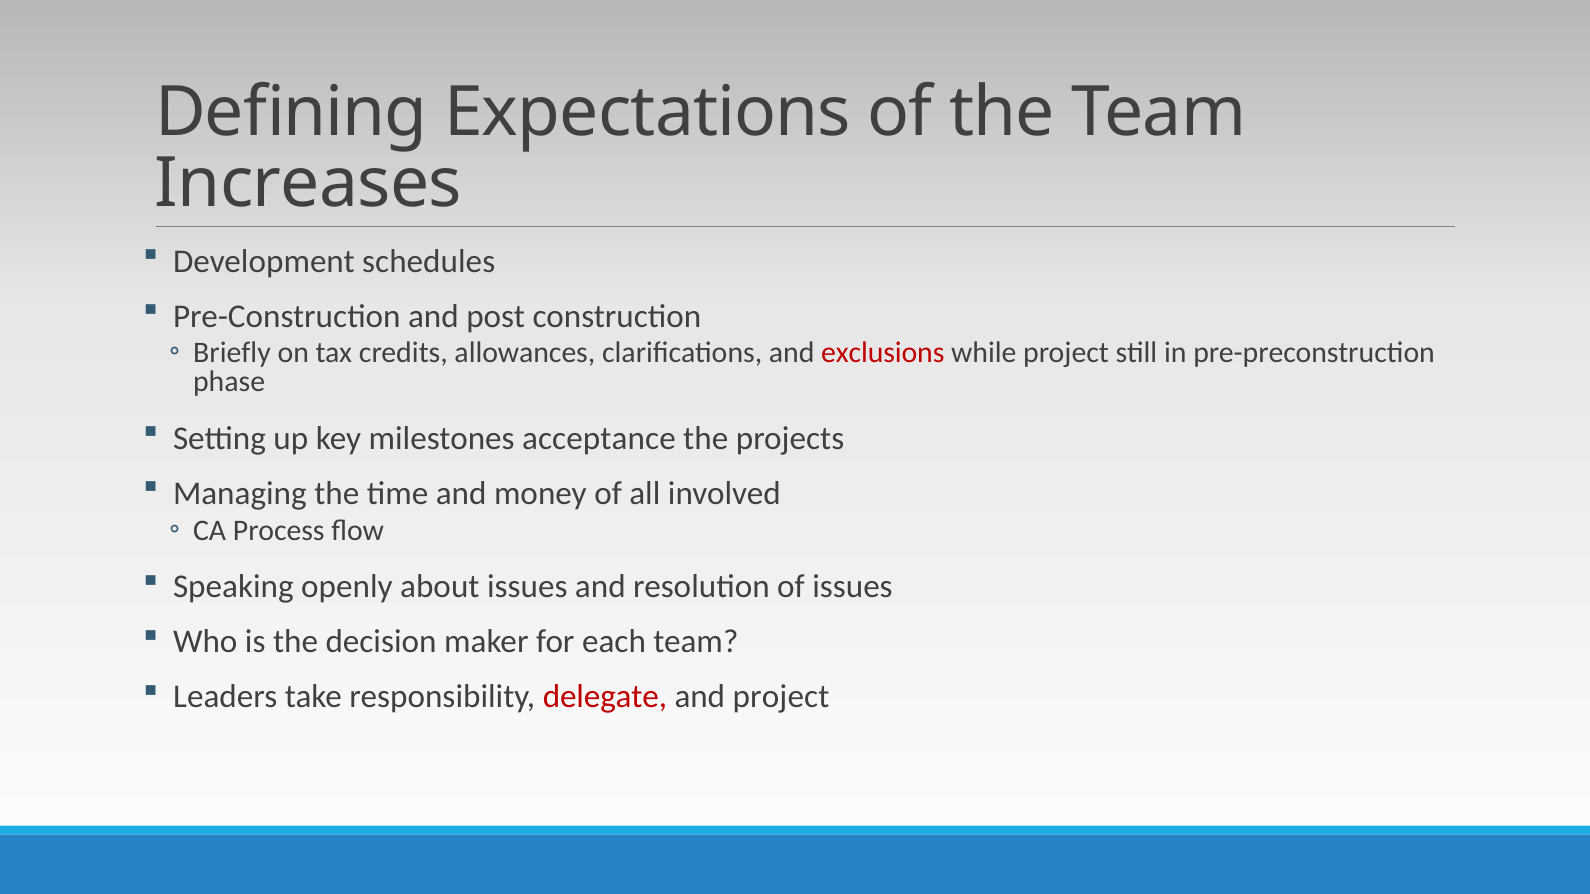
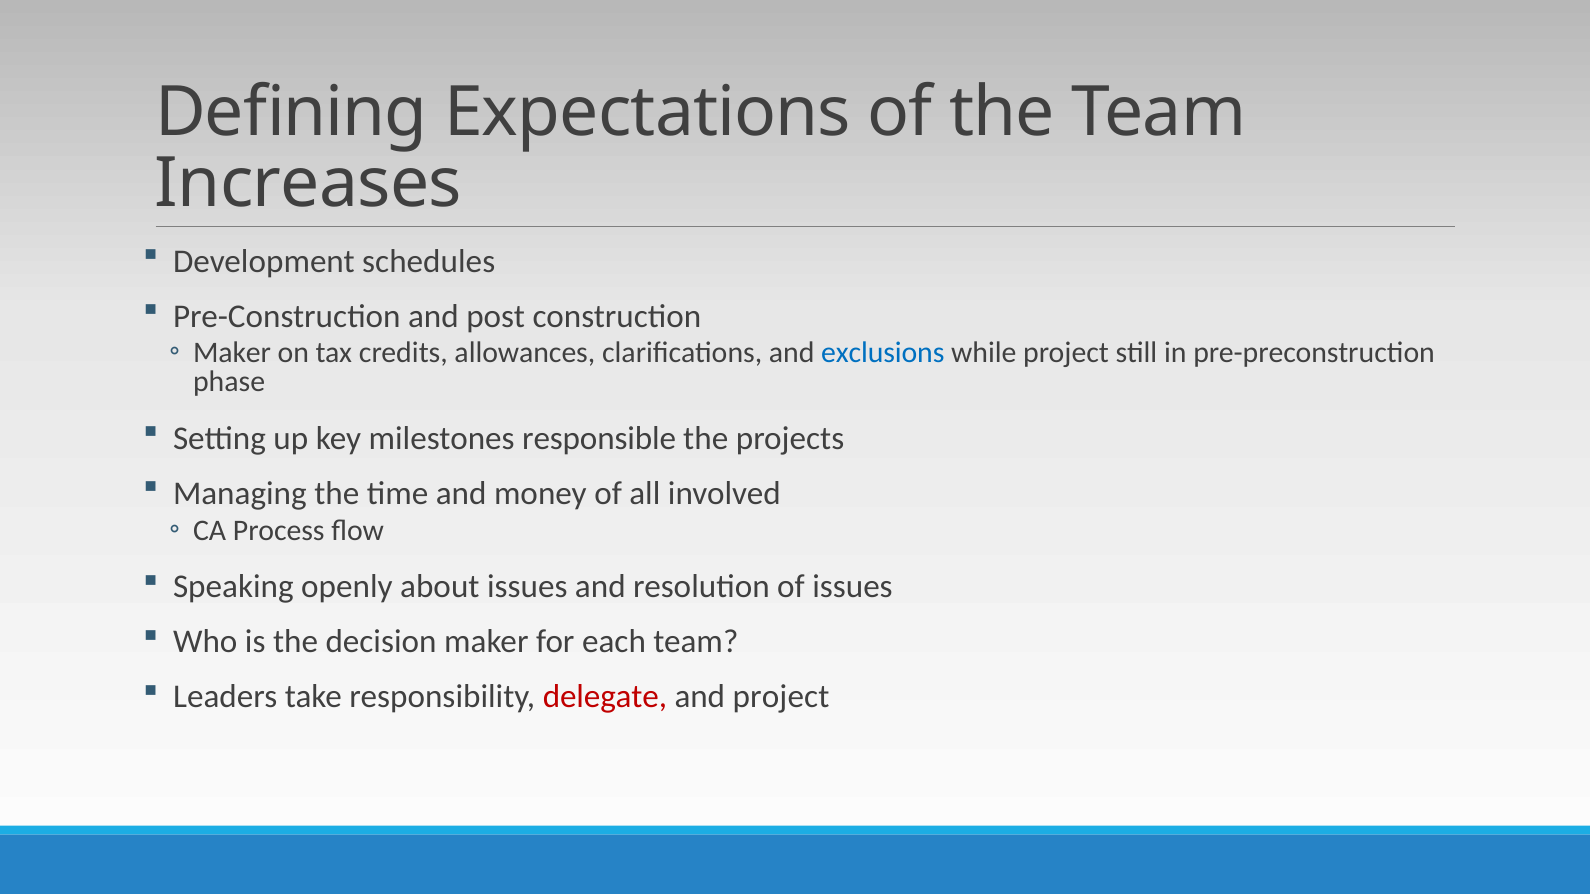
Briefly at (232, 353): Briefly -> Maker
exclusions colour: red -> blue
acceptance: acceptance -> responsible
